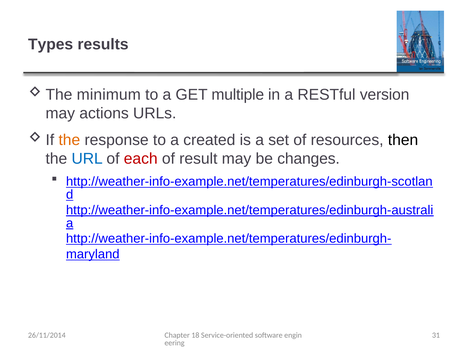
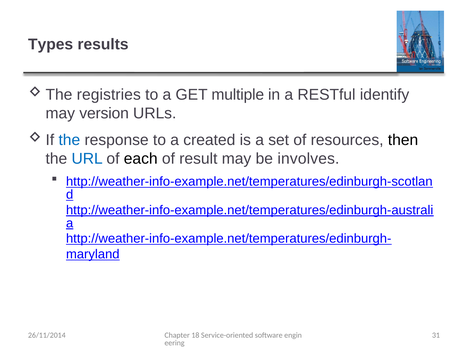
minimum: minimum -> registries
version: version -> identify
actions: actions -> version
the at (69, 140) colour: orange -> blue
each colour: red -> black
changes: changes -> involves
